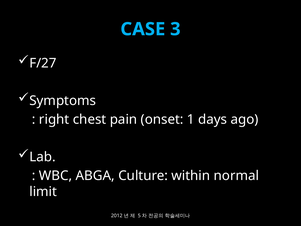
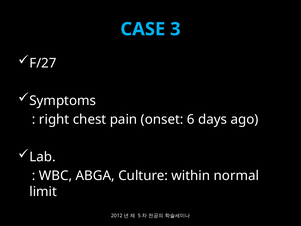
1: 1 -> 6
